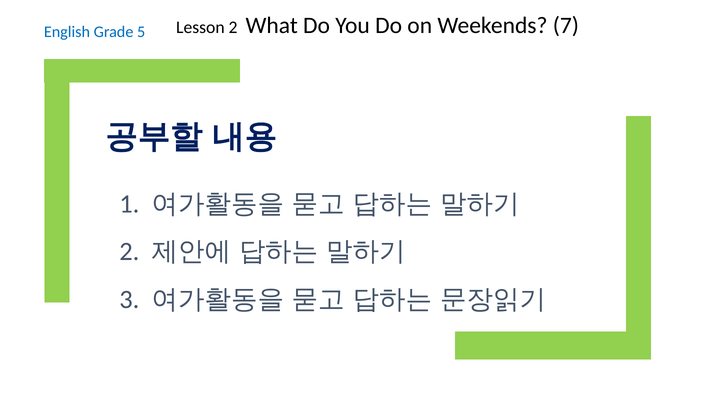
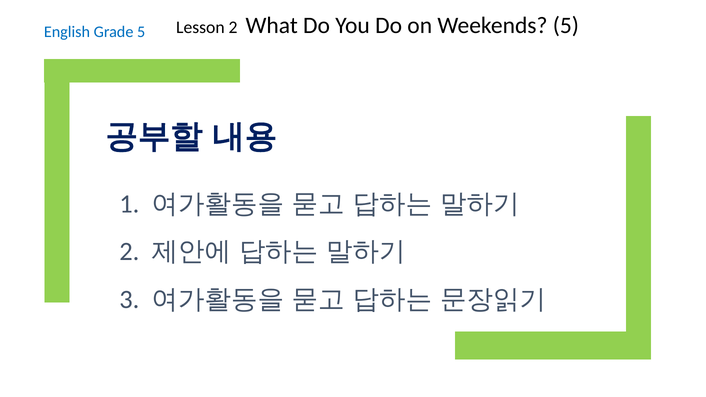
Weekends 7: 7 -> 5
